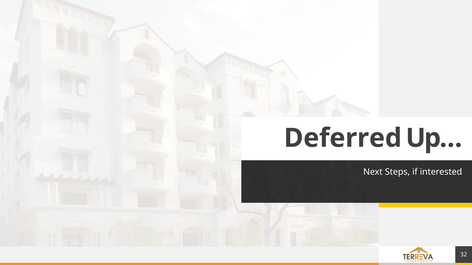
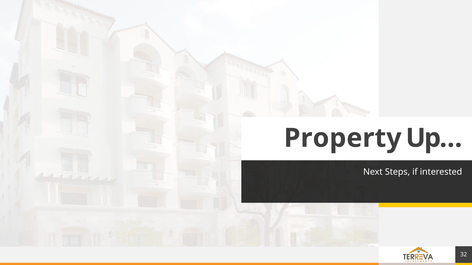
Deferred: Deferred -> Property
